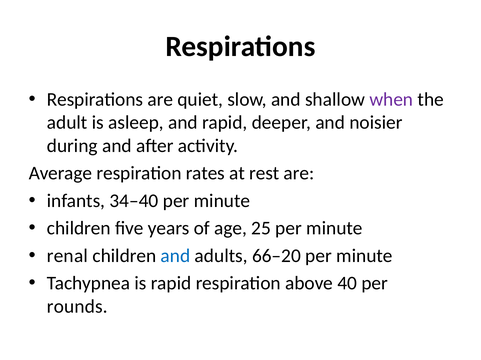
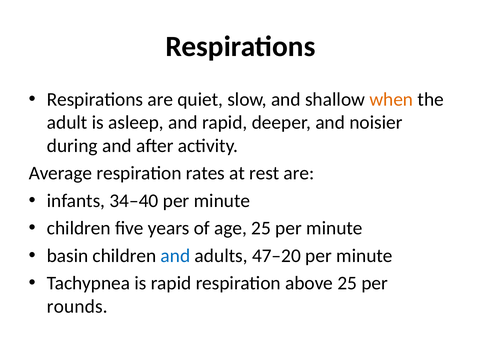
when colour: purple -> orange
renal: renal -> basin
66–20: 66–20 -> 47–20
above 40: 40 -> 25
